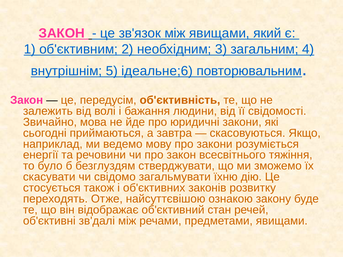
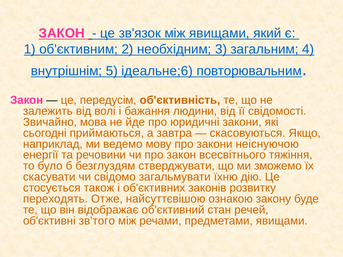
розуміється: розуміється -> неіснуючою
зв'далі: зв'далі -> зв'того
